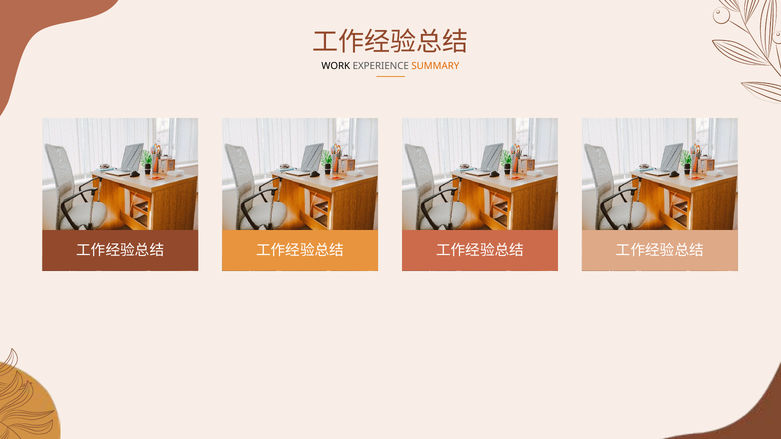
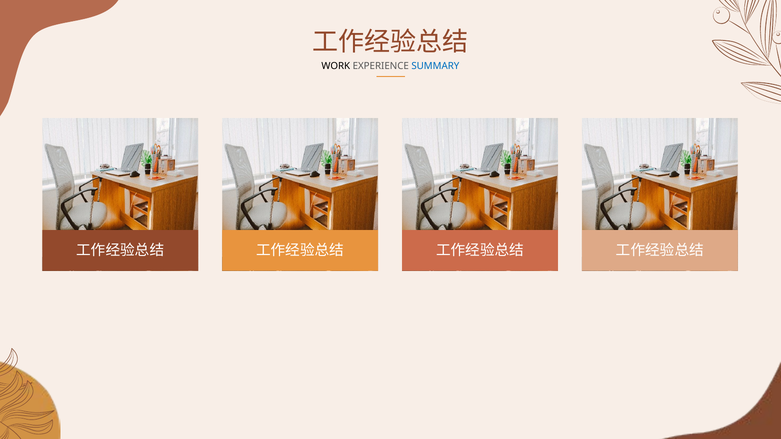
SUMMARY colour: orange -> blue
